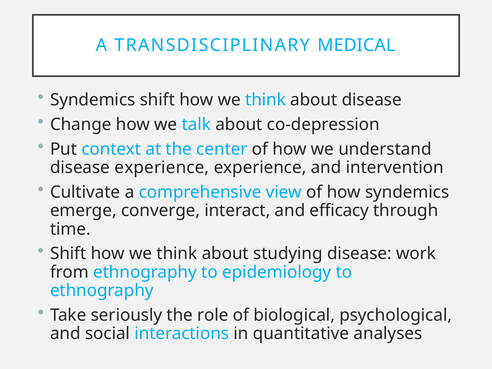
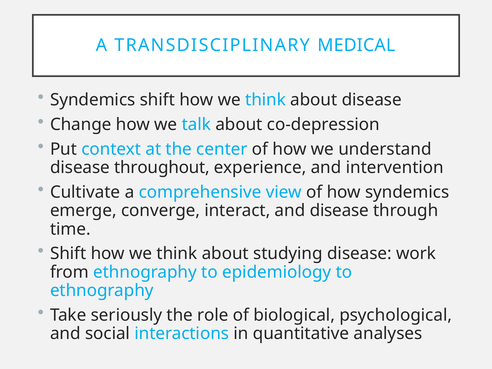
disease experience: experience -> throughout
and efficacy: efficacy -> disease
